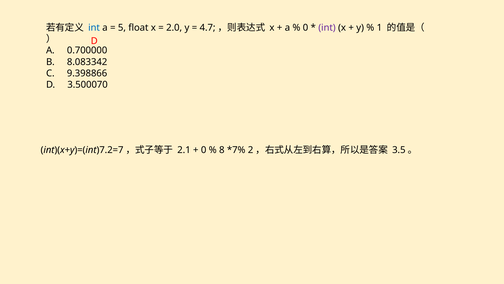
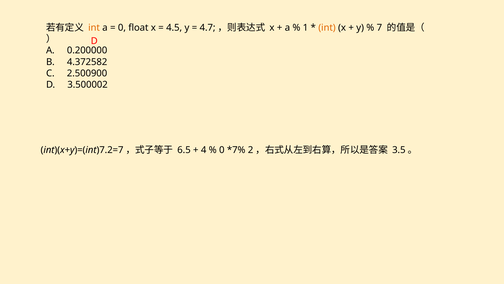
int at (94, 28) colour: blue -> orange
5 at (122, 28): 5 -> 0
2.0: 2.0 -> 4.5
0 at (305, 28): 0 -> 1
int at (327, 28) colour: purple -> orange
1: 1 -> 7
0.700000: 0.700000 -> 0.200000
8.083342: 8.083342 -> 4.372582
9.398866: 9.398866 -> 2.500900
3.500070: 3.500070 -> 3.500002
2.1: 2.1 -> 6.5
0 at (204, 150): 0 -> 4
8 at (222, 150): 8 -> 0
